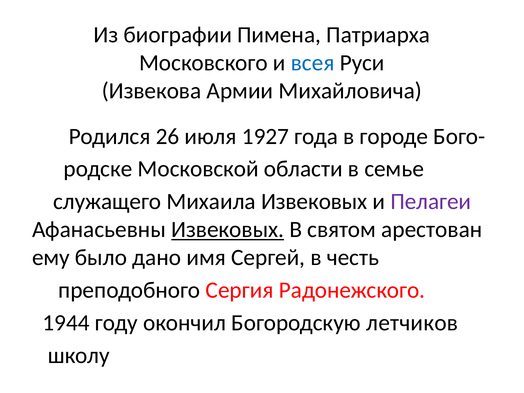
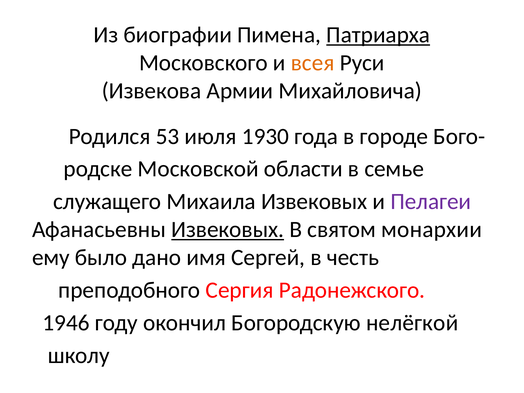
Патриарха underline: none -> present
всея colour: blue -> orange
26: 26 -> 53
1927: 1927 -> 1930
арестован: арестован -> монархии
1944: 1944 -> 1946
летчиков: летчиков -> нелёгкой
